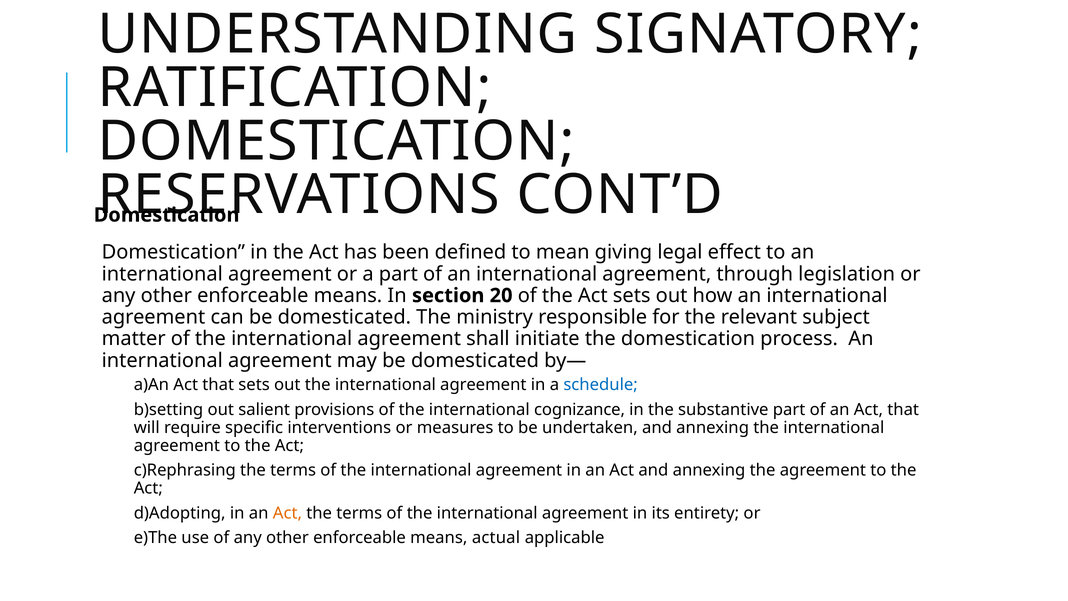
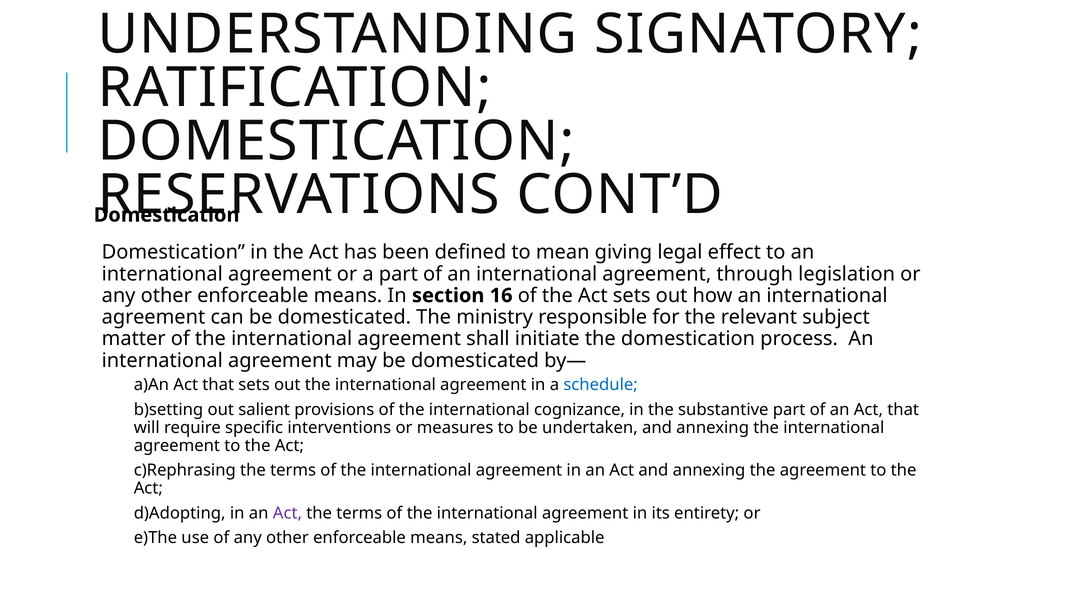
20: 20 -> 16
Act at (287, 513) colour: orange -> purple
actual: actual -> stated
